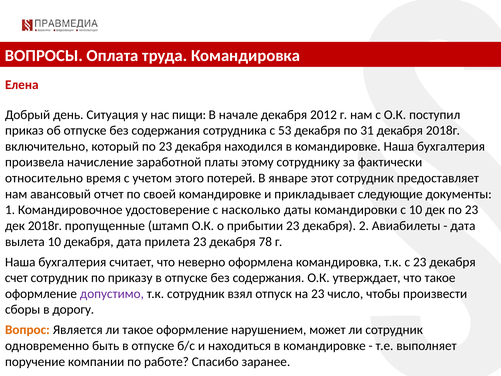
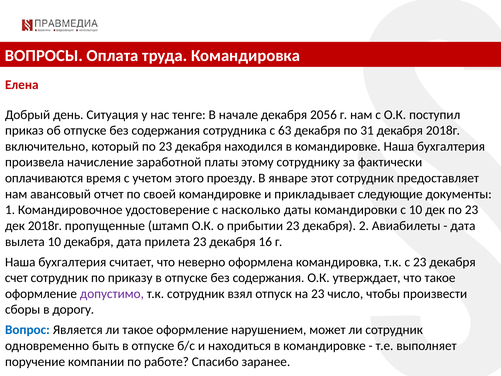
пищи: пищи -> тенге
2012: 2012 -> 2056
53: 53 -> 63
относительно: относительно -> оплачиваются
потерей: потерей -> проезду
78: 78 -> 16
Вопрос colour: orange -> blue
